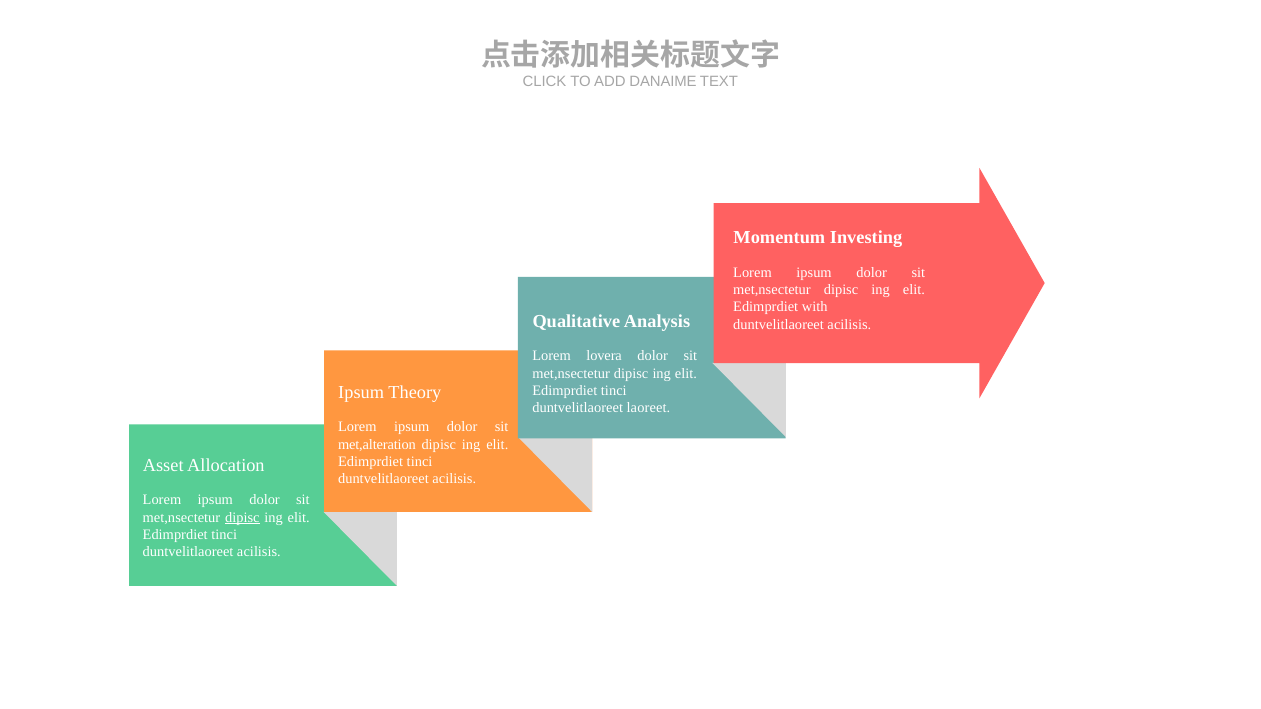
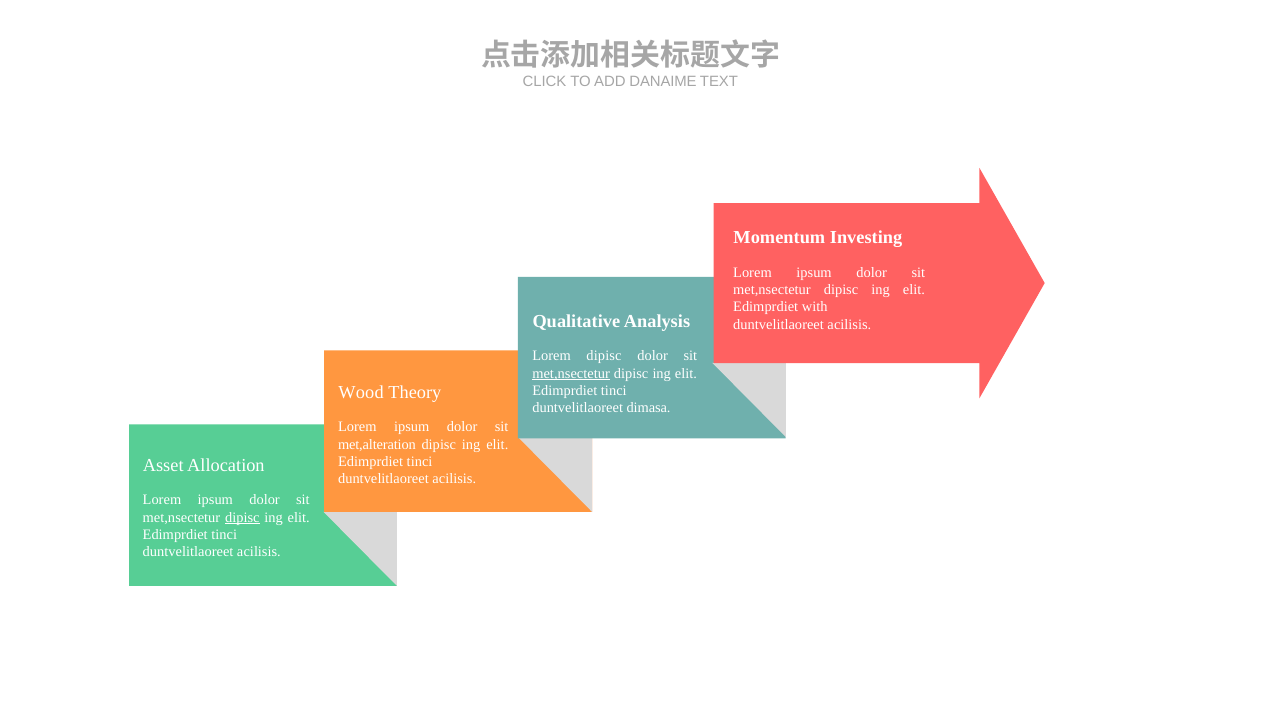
Lorem lovera: lovera -> dipisc
met,nsectetur at (571, 374) underline: none -> present
Ipsum at (361, 393): Ipsum -> Wood
laoreet: laoreet -> dimasa
